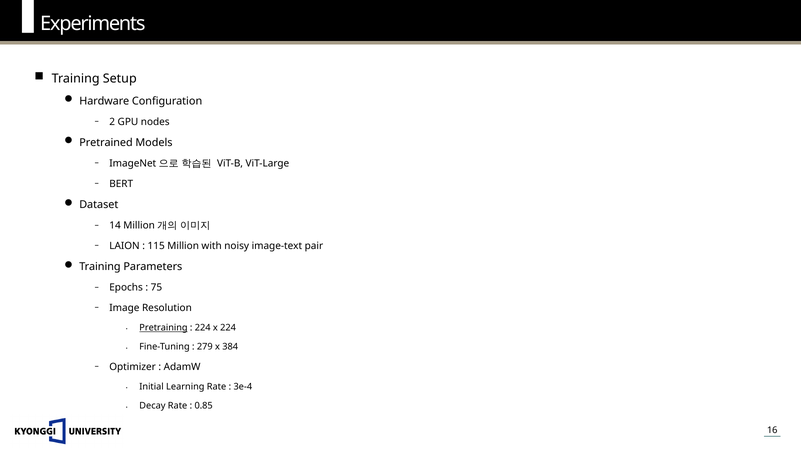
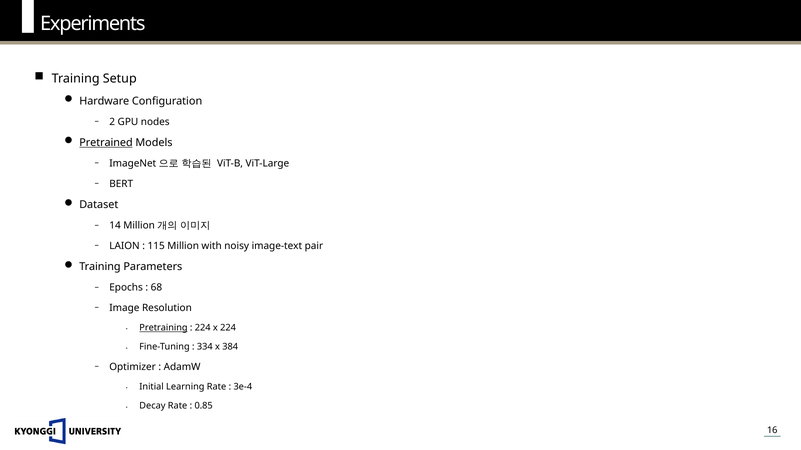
Pretrained underline: none -> present
75: 75 -> 68
279: 279 -> 334
